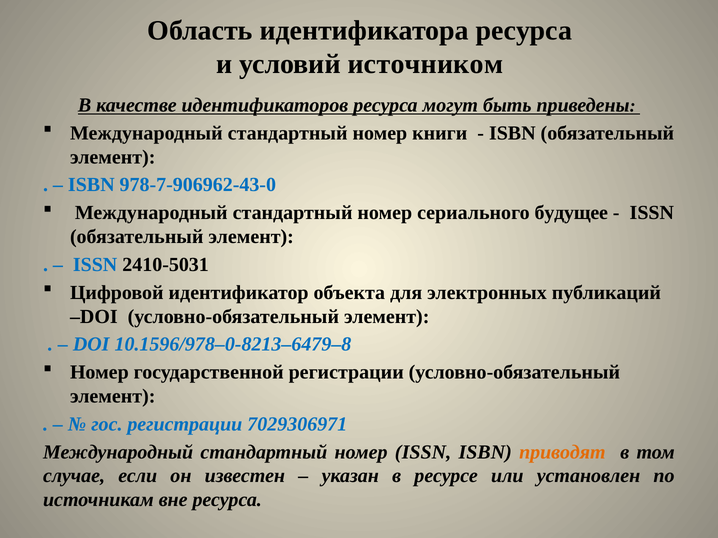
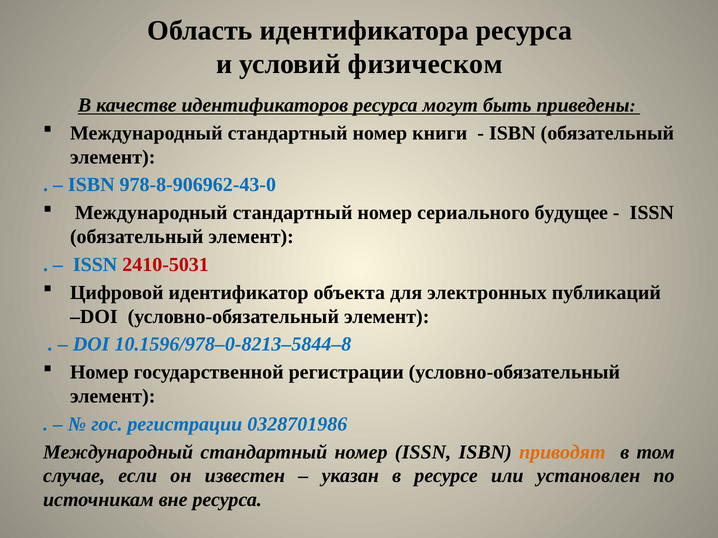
источником: источником -> физическом
978-7-906962-43-0: 978-7-906962-43-0 -> 978-8-906962-43-0
2410-5031 colour: black -> red
10.1596/978–0-8213–6479–8: 10.1596/978–0-8213–6479–8 -> 10.1596/978–0-8213–5844–8
7029306971: 7029306971 -> 0328701986
